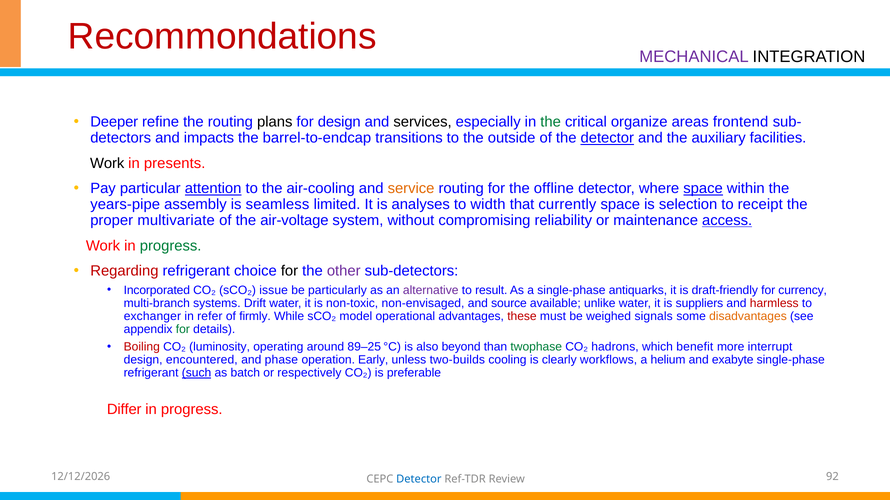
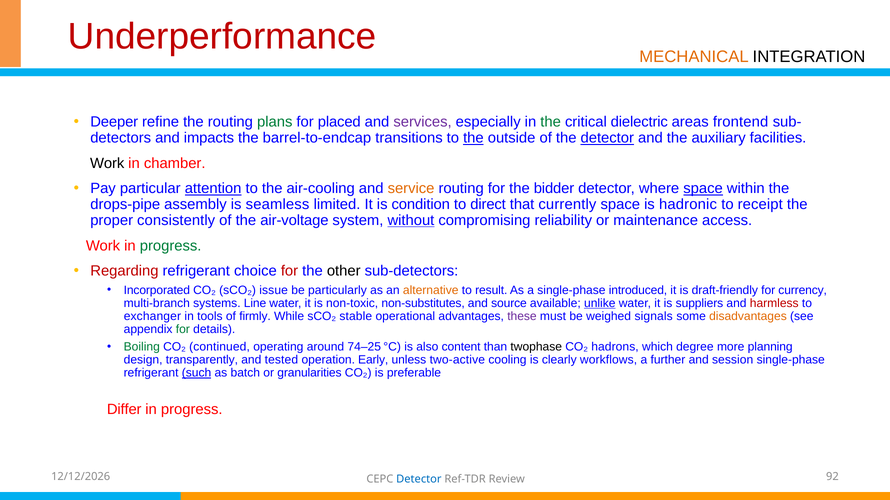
Recommondations: Recommondations -> Underperformance
MECHANICAL colour: purple -> orange
plans colour: black -> green
for design: design -> placed
services colour: black -> purple
organize: organize -> dielectric
the at (473, 138) underline: none -> present
presents: presents -> chamber
offline: offline -> bidder
years-pipe: years-pipe -> drops-pipe
analyses: analyses -> condition
width: width -> direct
selection: selection -> hadronic
multivariate: multivariate -> consistently
without underline: none -> present
access underline: present -> none
for at (290, 271) colour: black -> red
other colour: purple -> black
alternative colour: purple -> orange
antiquarks: antiquarks -> introduced
Drift: Drift -> Line
non-envisaged: non-envisaged -> non-substitutes
unlike underline: none -> present
refer: refer -> tools
model: model -> stable
these colour: red -> purple
Boiling colour: red -> green
luminosity: luminosity -> continued
89–25: 89–25 -> 74–25
beyond: beyond -> content
twophase colour: green -> black
benefit: benefit -> degree
interrupt: interrupt -> planning
encountered: encountered -> transparently
phase: phase -> tested
two-builds: two-builds -> two-active
helium: helium -> further
exabyte: exabyte -> session
respectively: respectively -> granularities
